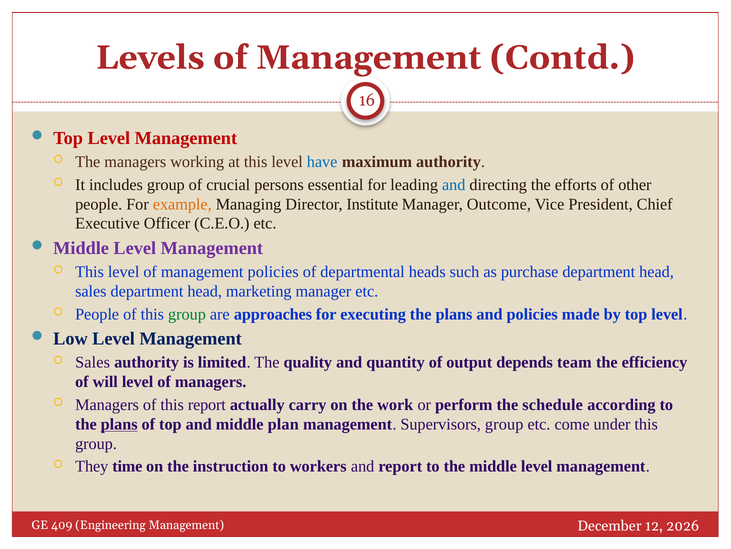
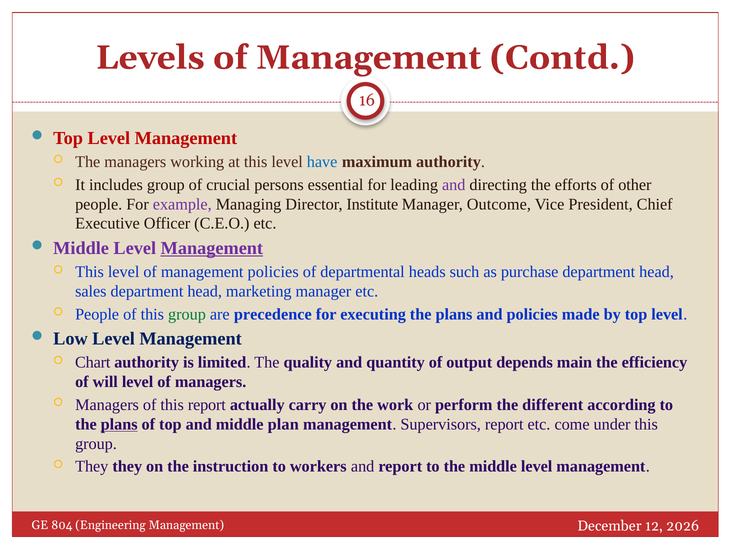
and at (454, 184) colour: blue -> purple
example colour: orange -> purple
Management at (212, 248) underline: none -> present
approaches: approaches -> precedence
Sales at (93, 362): Sales -> Chart
team: team -> main
schedule: schedule -> different
Supervisors group: group -> report
They time: time -> they
409: 409 -> 804
